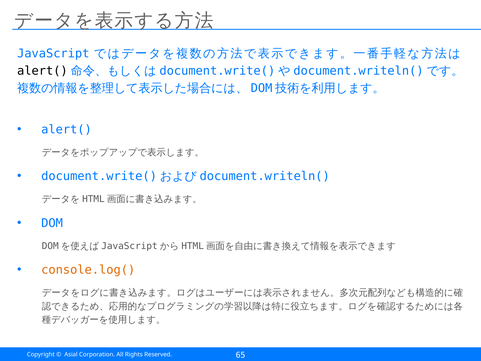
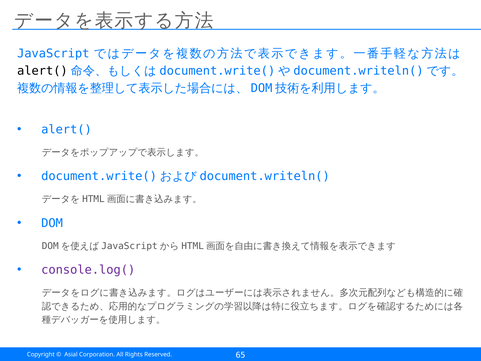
console.log( colour: orange -> purple
